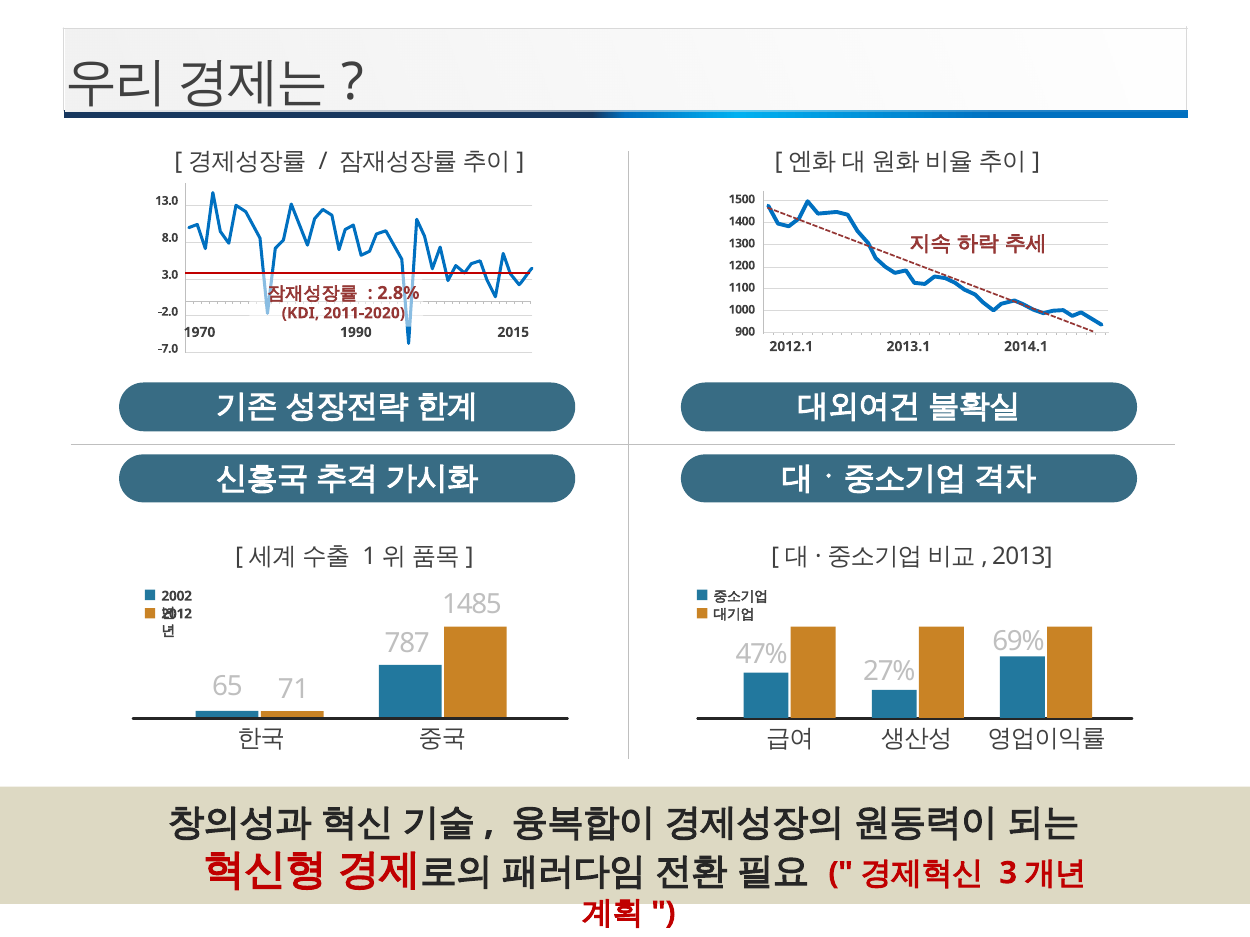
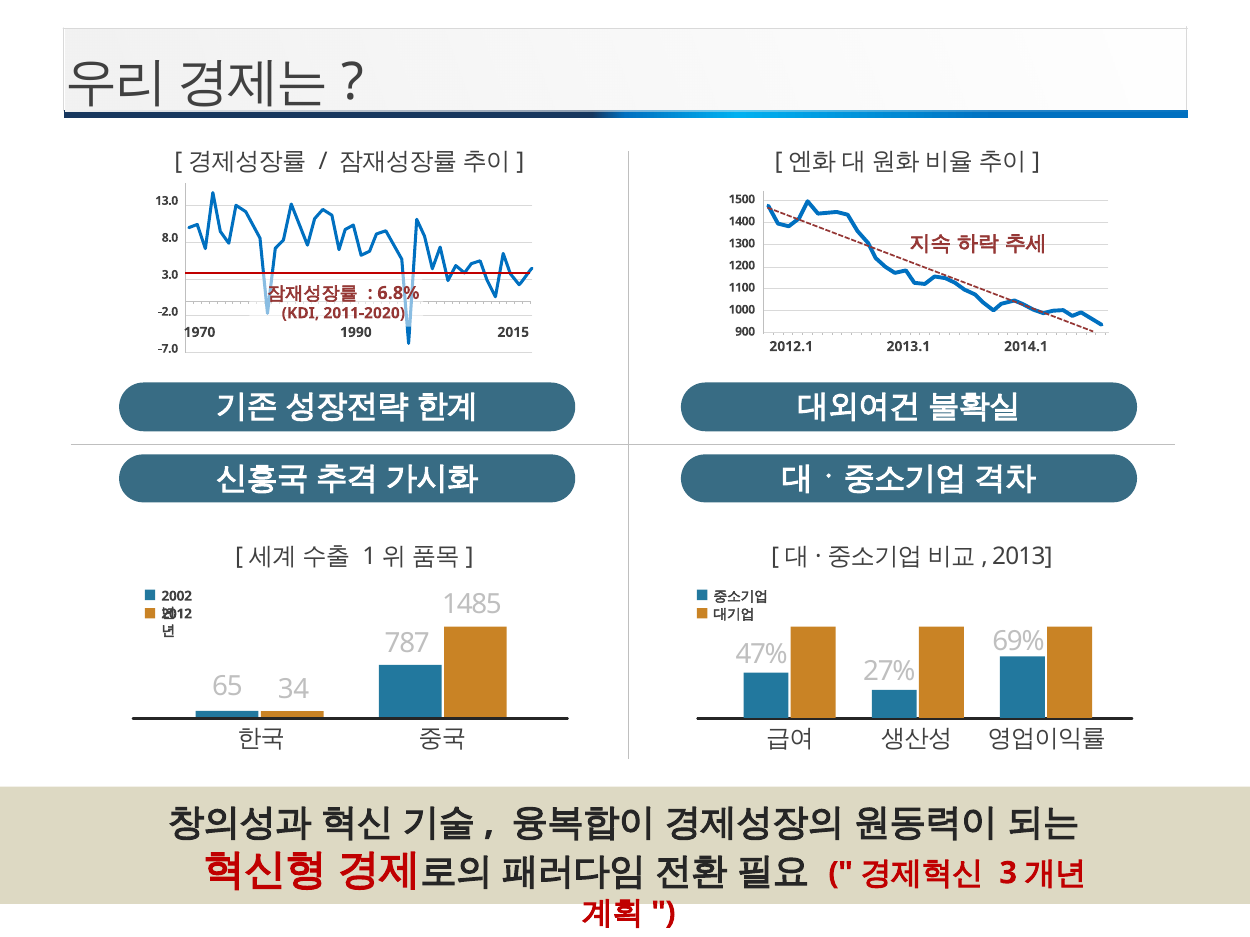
2.8%: 2.8% -> 6.8%
71: 71 -> 34
